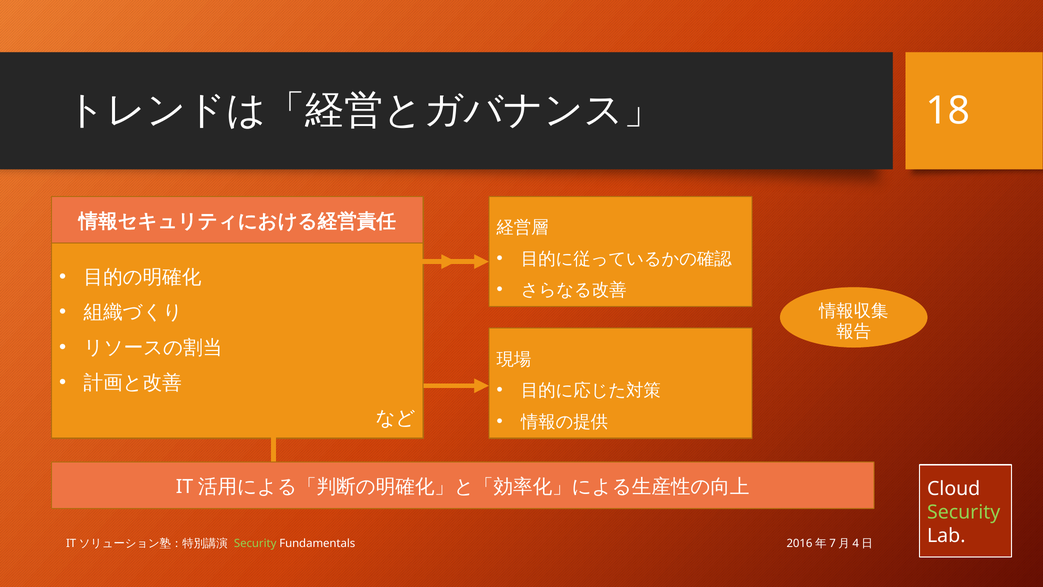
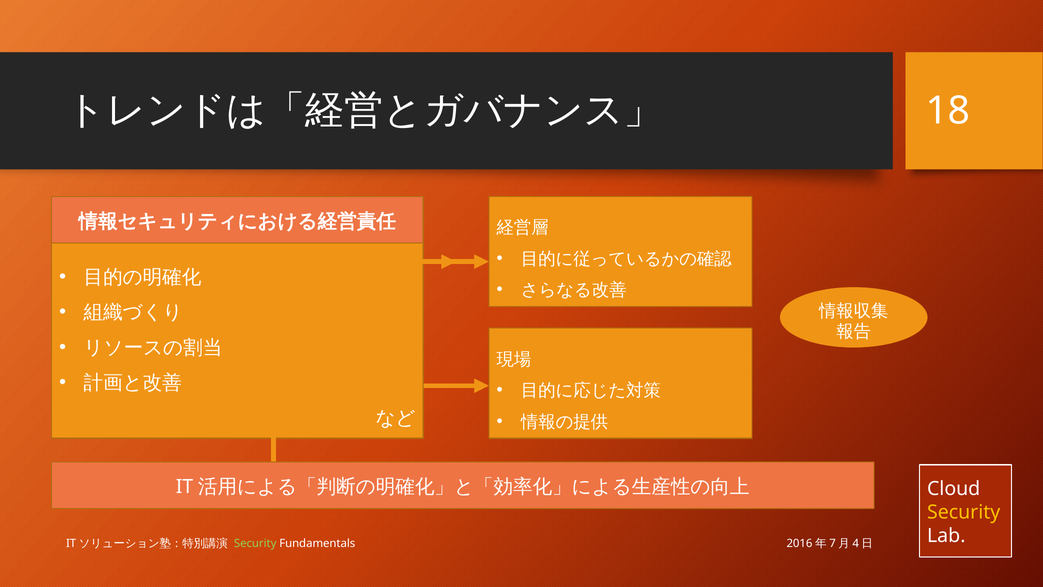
Security at (964, 512) colour: light green -> yellow
